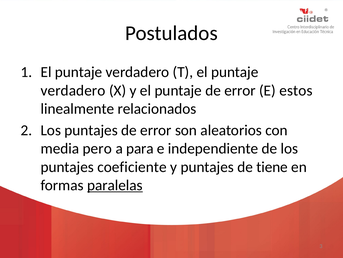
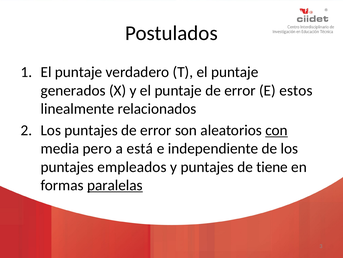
verdadero at (73, 90): verdadero -> generados
con underline: none -> present
para: para -> está
coeficiente: coeficiente -> empleados
